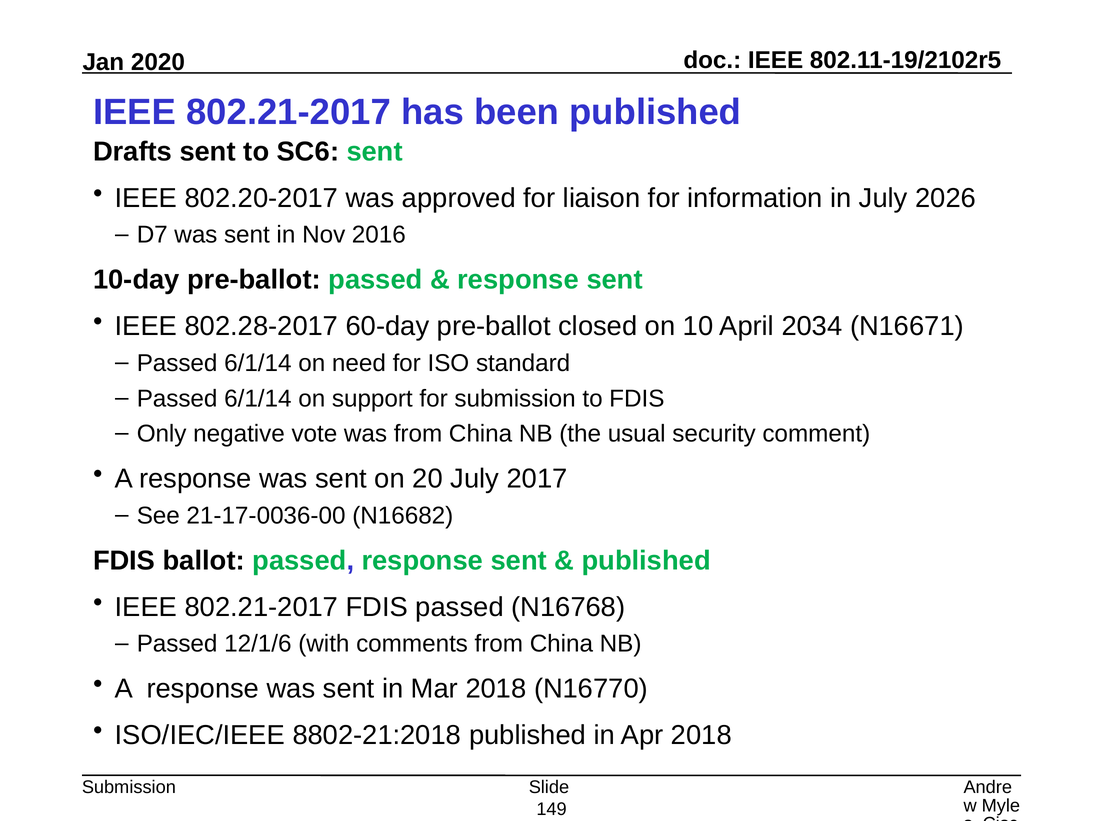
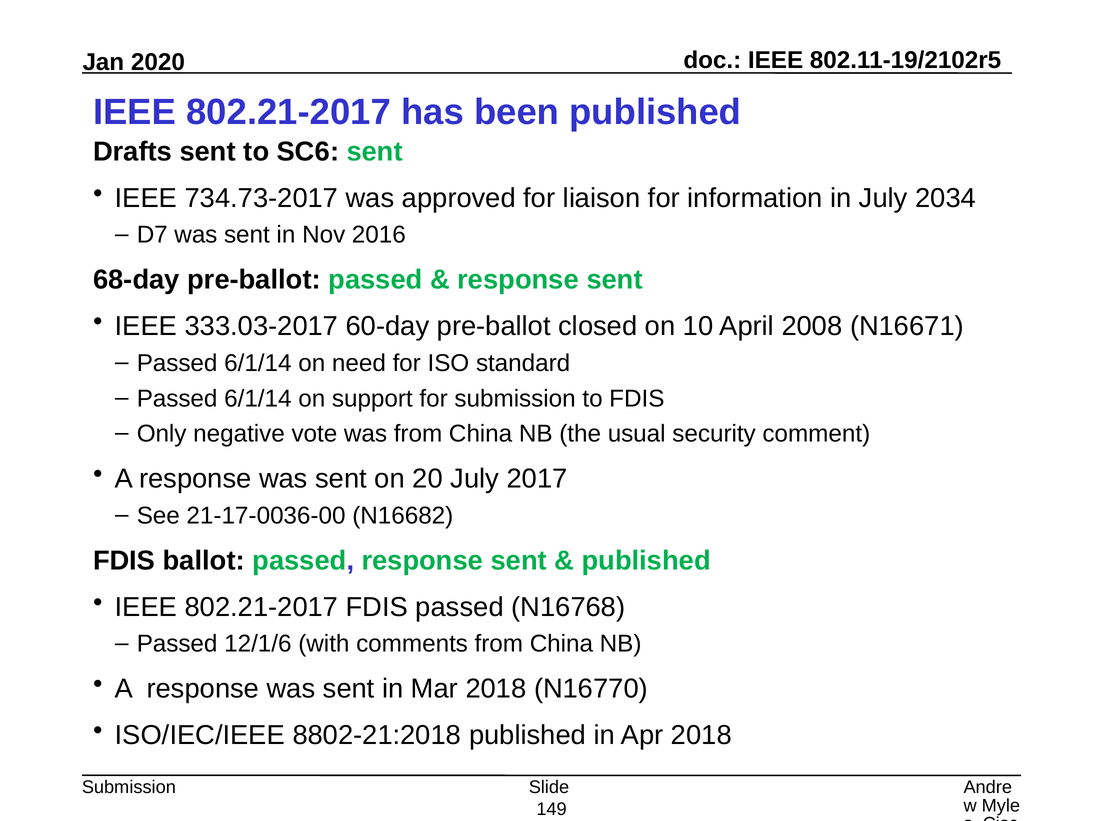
802.20-2017: 802.20-2017 -> 734.73-2017
2026: 2026 -> 2034
10-day: 10-day -> 68-day
802.28-2017: 802.28-2017 -> 333.03-2017
2034: 2034 -> 2008
